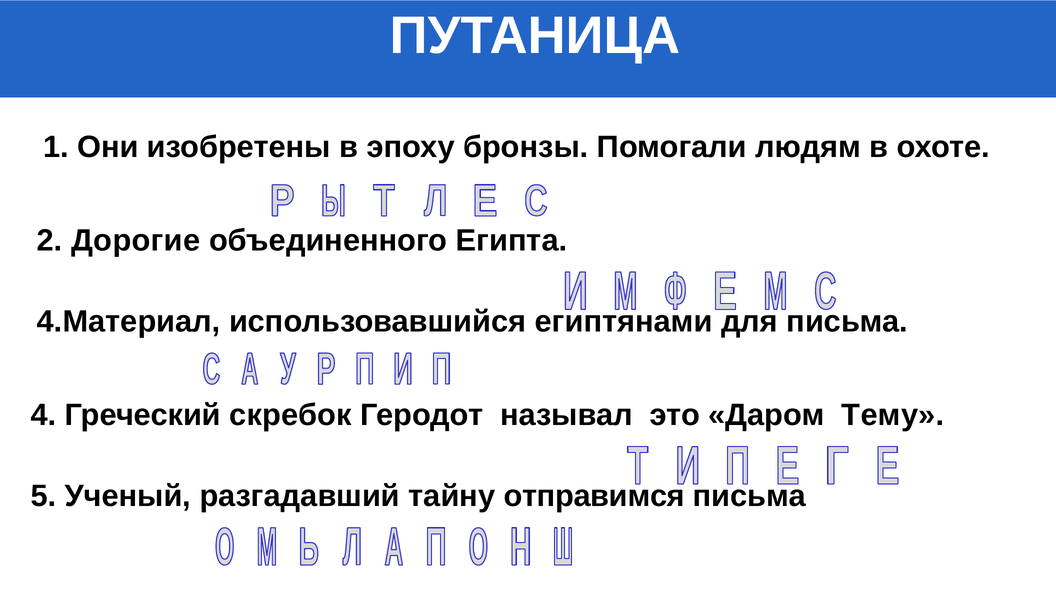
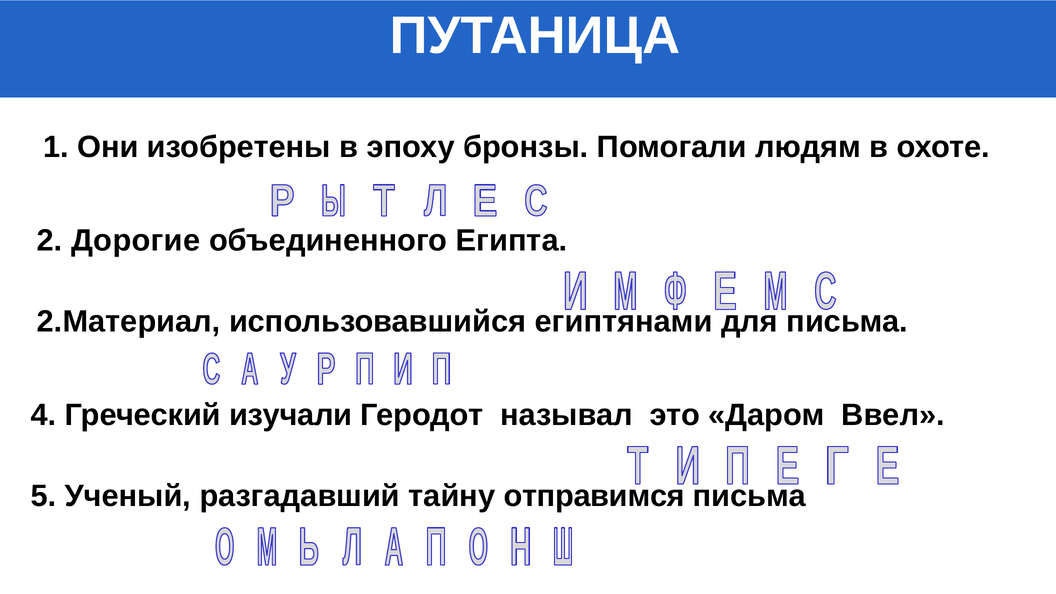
4.Материал: 4.Материал -> 2.Материал
скребок: скребок -> изучали
Тему: Тему -> Ввел
